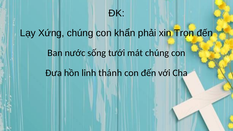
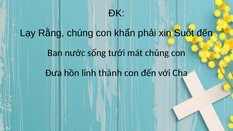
Xứng: Xứng -> Rằng
Trọn: Trọn -> Suốt
